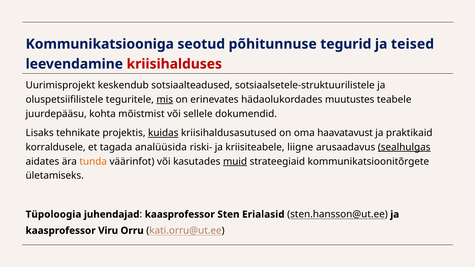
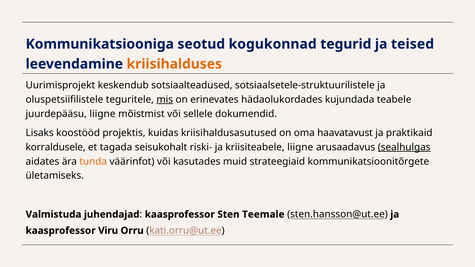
põhitunnuse: põhitunnuse -> kogukonnad
kriisihalduses colour: red -> orange
muutustes: muutustes -> kujundada
juurdepääsu kohta: kohta -> liigne
tehnikate: tehnikate -> koostööd
kuidas underline: present -> none
analüüsida: analüüsida -> seisukohalt
muid underline: present -> none
Tüpoloogia: Tüpoloogia -> Valmistuda
Erialasid: Erialasid -> Teemale
